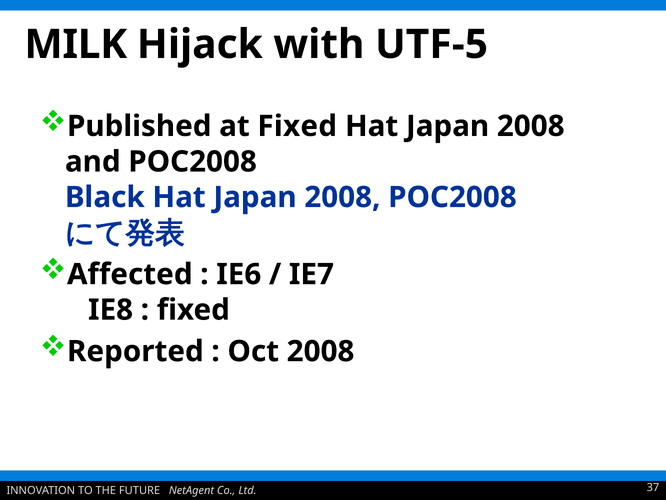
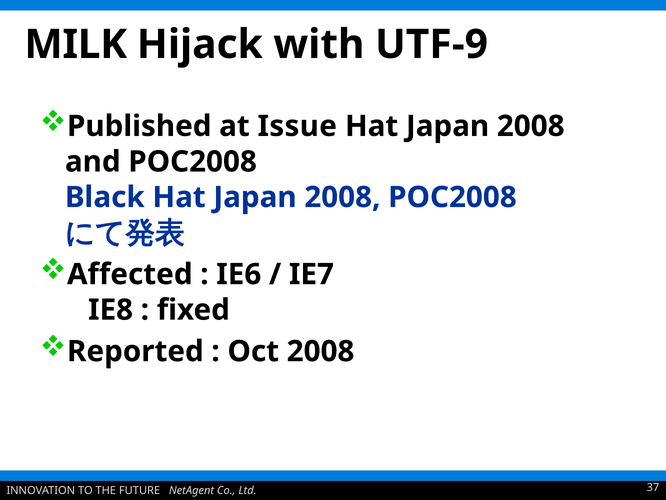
UTF-5: UTF-5 -> UTF-9
at Fixed: Fixed -> Issue
